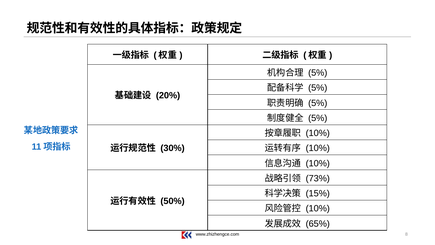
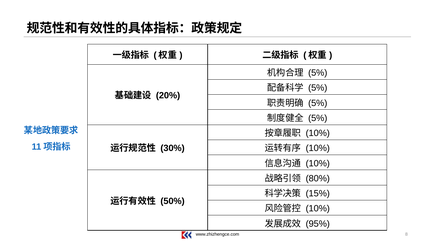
73%: 73% -> 80%
65%: 65% -> 95%
